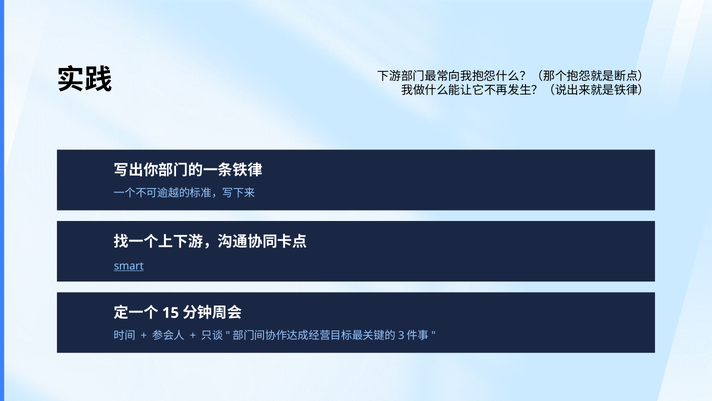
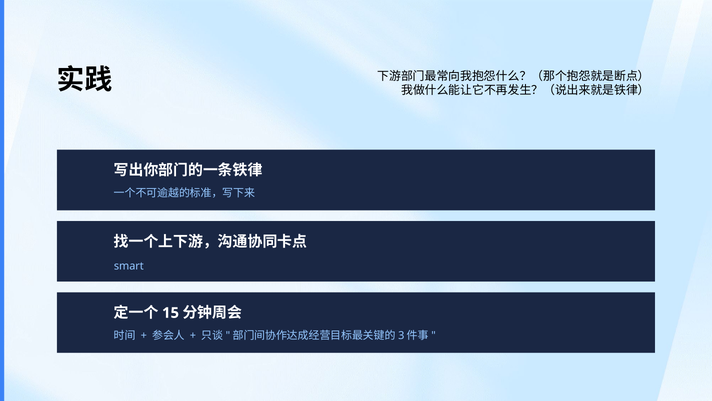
smart underline: present -> none
